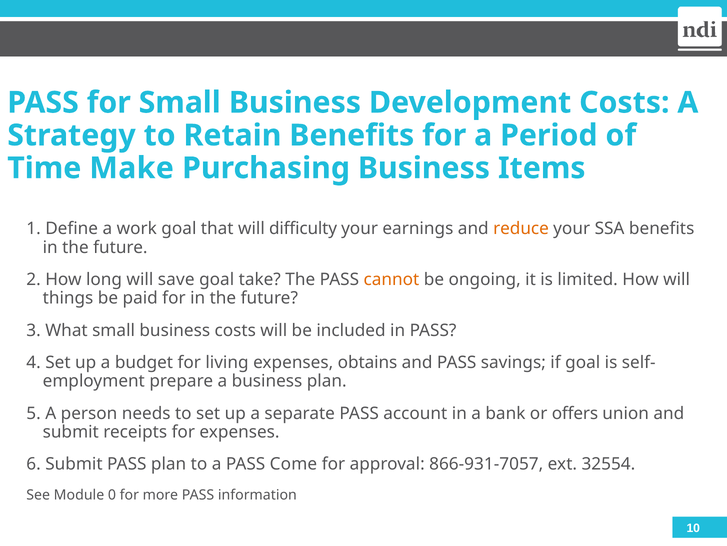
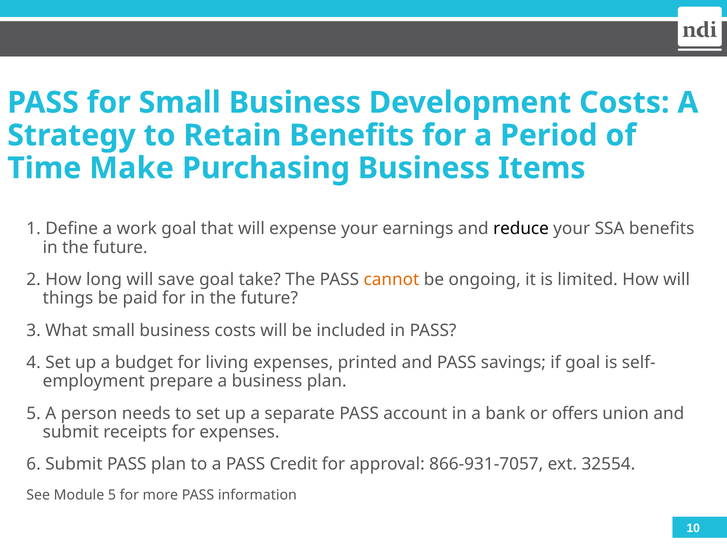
difficulty: difficulty -> expense
reduce colour: orange -> black
obtains: obtains -> printed
Come: Come -> Credit
Module 0: 0 -> 5
